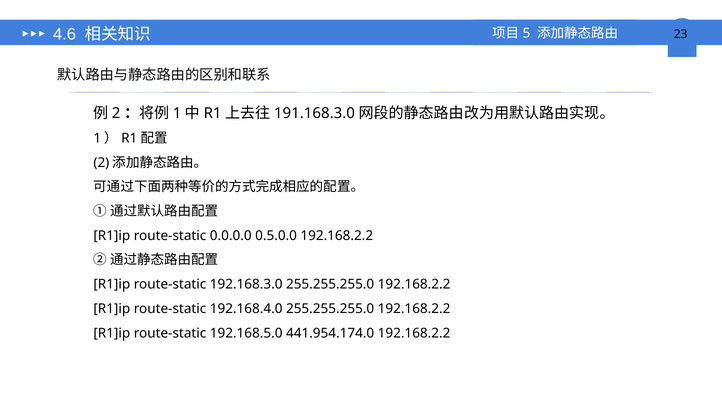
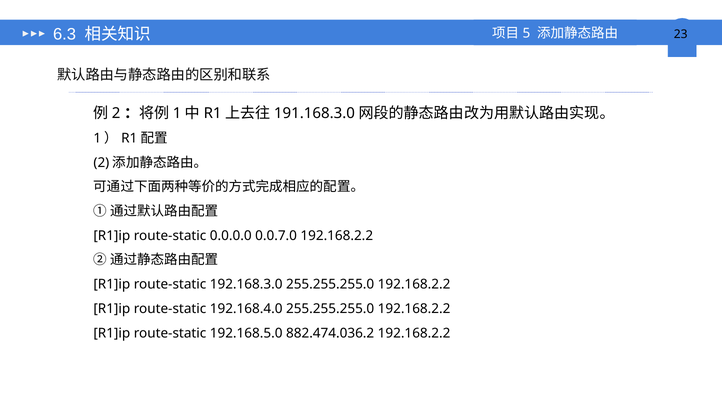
4.6: 4.6 -> 6.3
0.5.0.0: 0.5.0.0 -> 0.0.7.0
441.954.174.0: 441.954.174.0 -> 882.474.036.2
